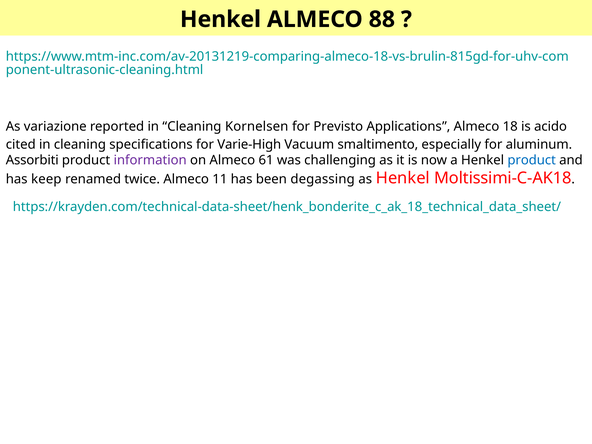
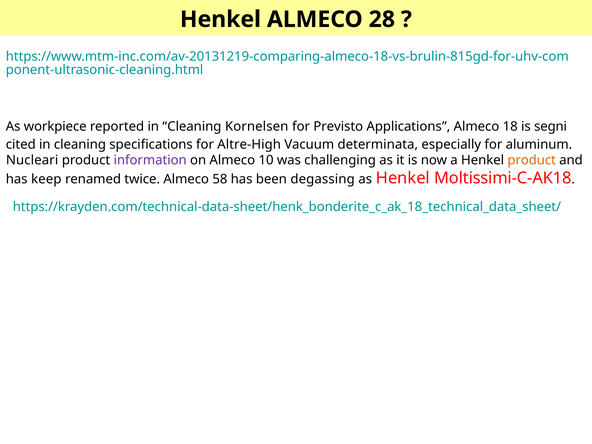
88: 88 -> 28
variazione: variazione -> workpiece
acido: acido -> segni
Varie-High: Varie-High -> Altre-High
smaltimento: smaltimento -> determinata
Assorbiti: Assorbiti -> Nucleari
61: 61 -> 10
product at (532, 160) colour: blue -> orange
11: 11 -> 58
